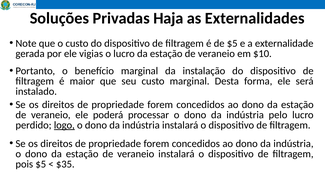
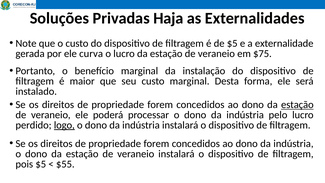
vigias: vigias -> curva
$10: $10 -> $75
estação at (297, 105) underline: none -> present
$35: $35 -> $55
